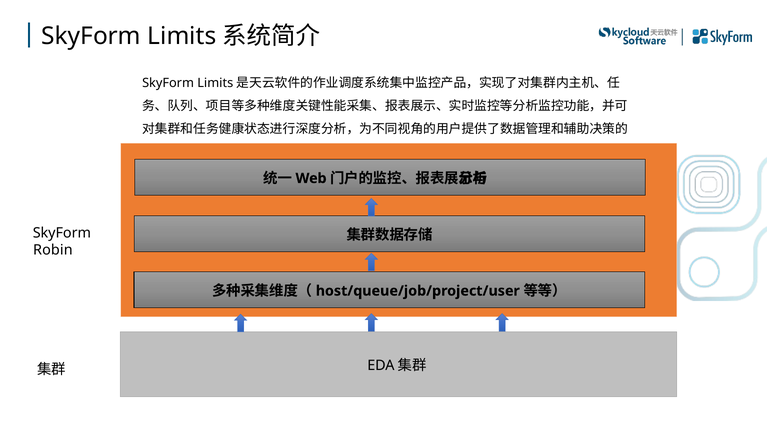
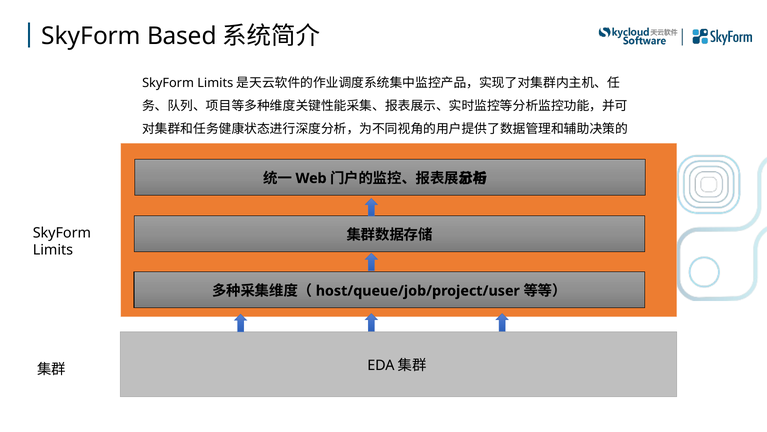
Limits at (182, 36): Limits -> Based
Robin at (53, 250): Robin -> Limits
